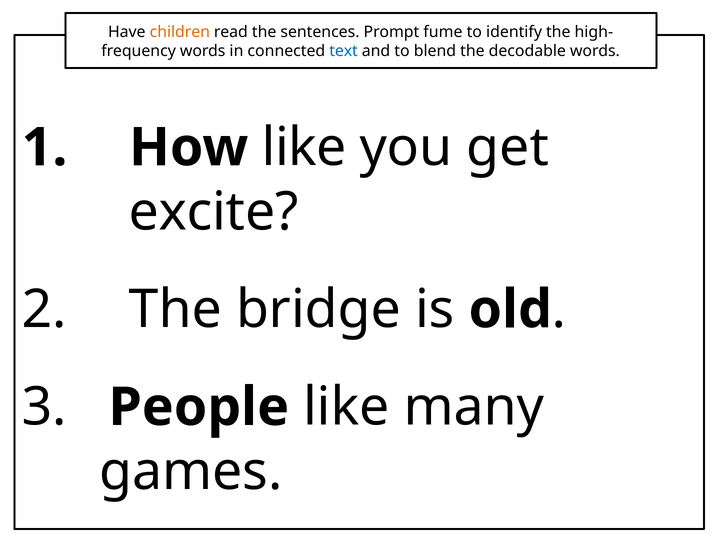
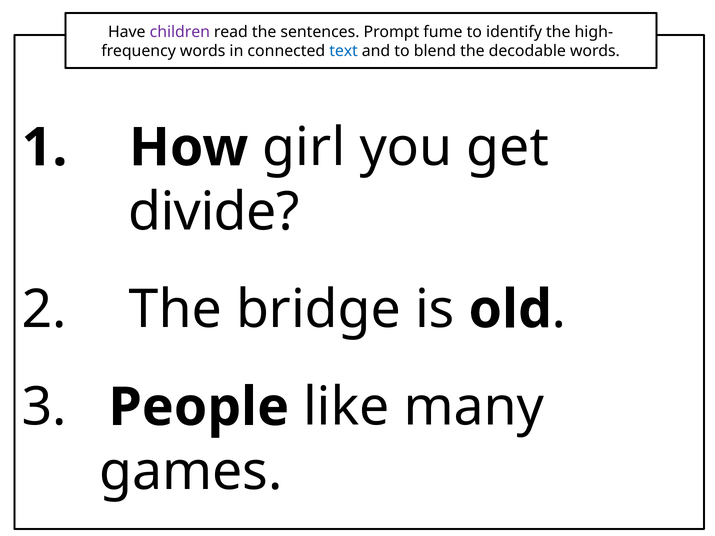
children colour: orange -> purple
How like: like -> girl
excite: excite -> divide
